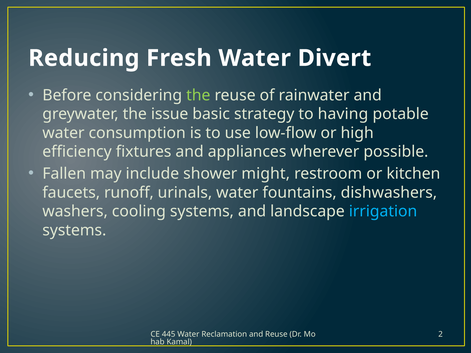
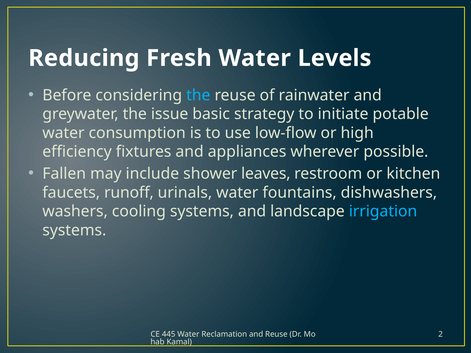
Divert: Divert -> Levels
the at (198, 95) colour: light green -> light blue
having: having -> initiate
might: might -> leaves
